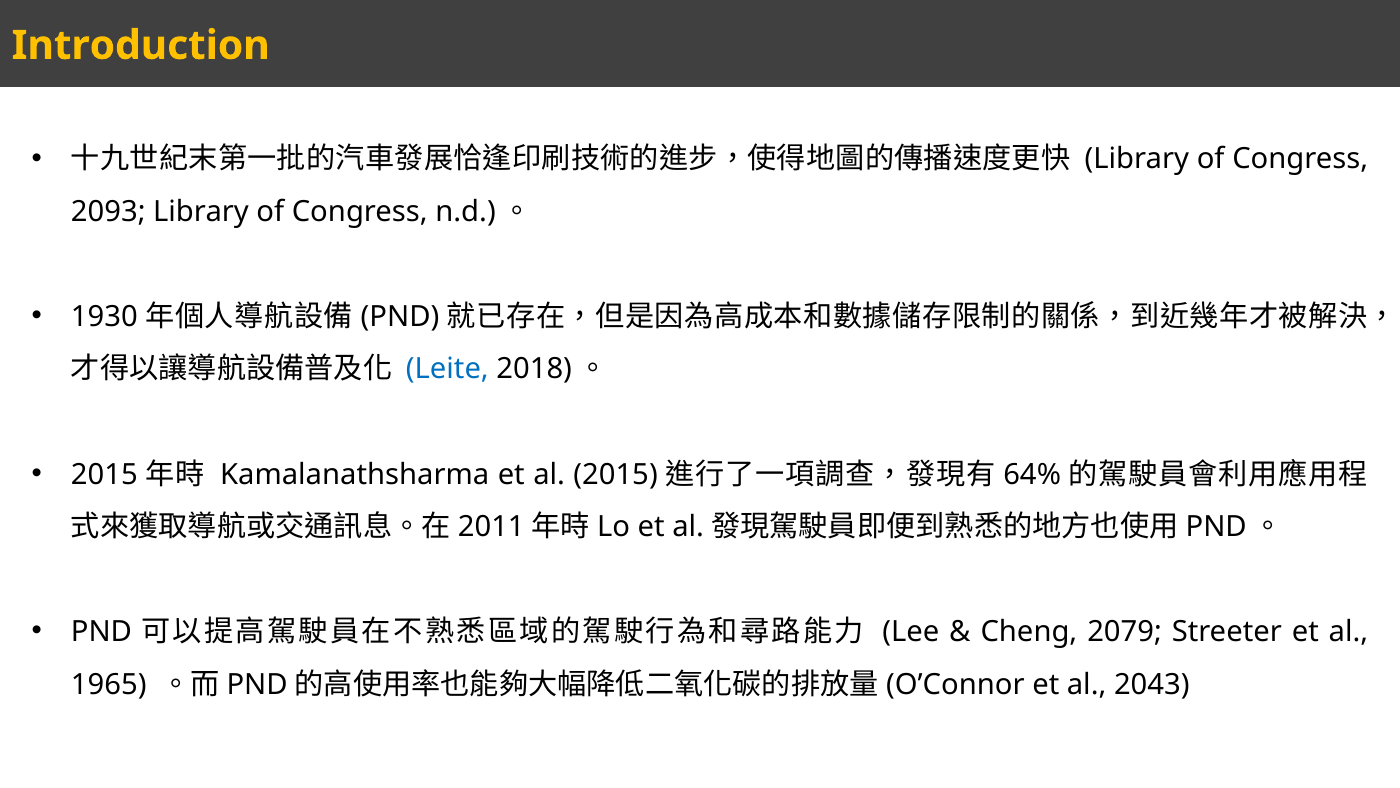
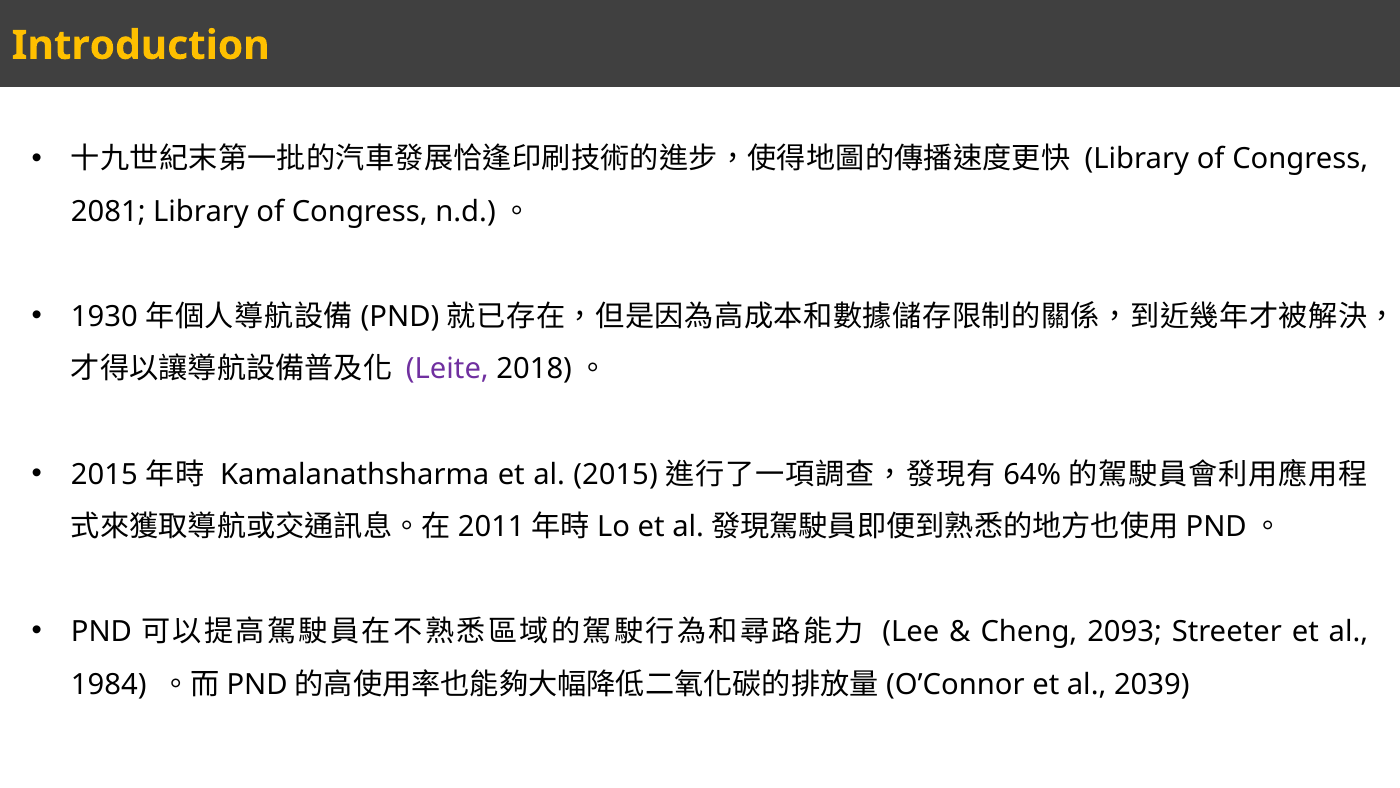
2093: 2093 -> 2081
Leite colour: blue -> purple
2079: 2079 -> 2093
1965: 1965 -> 1984
2043: 2043 -> 2039
